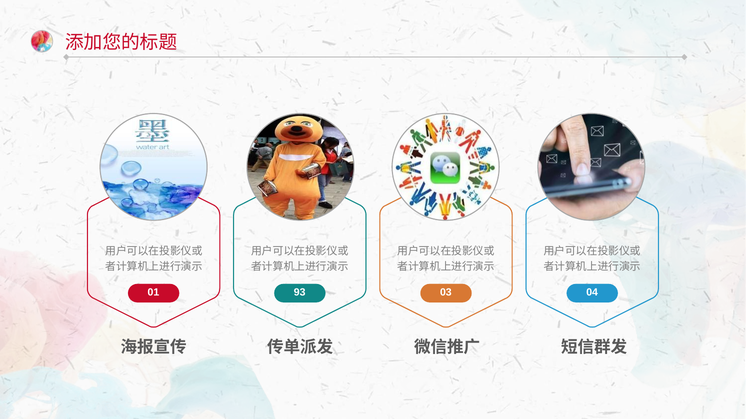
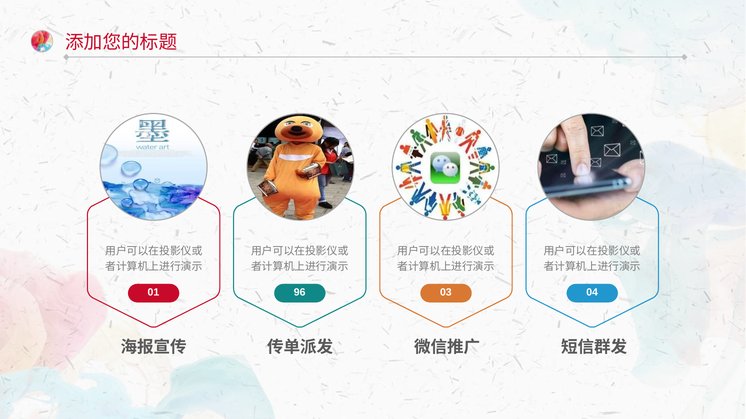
93: 93 -> 96
